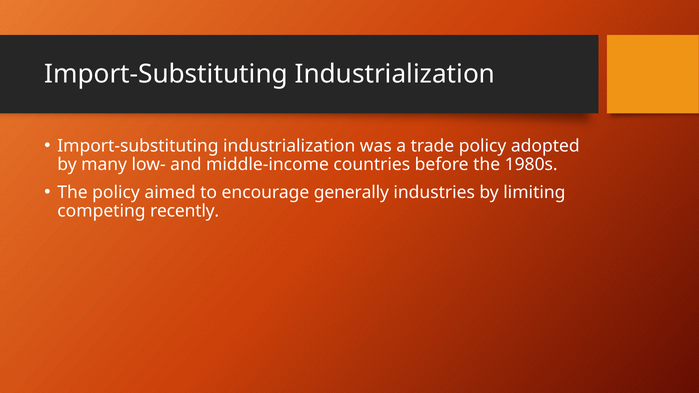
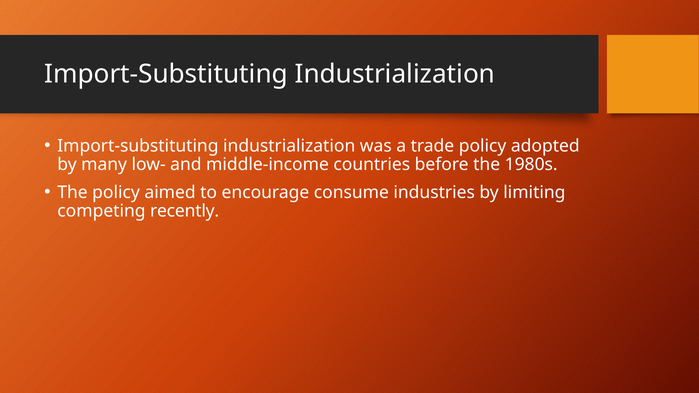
generally: generally -> consume
